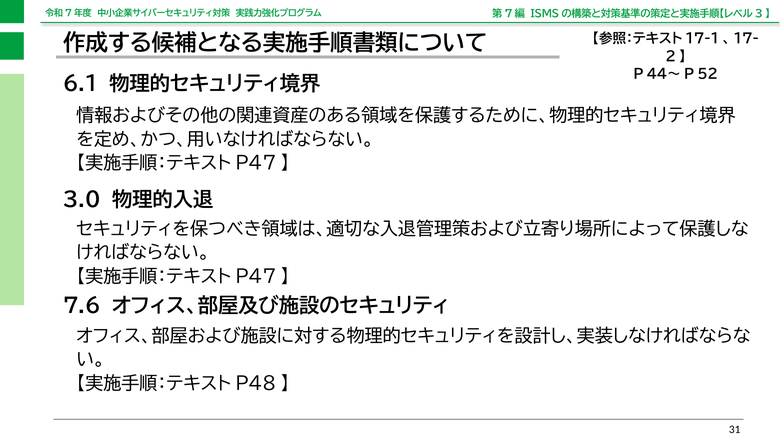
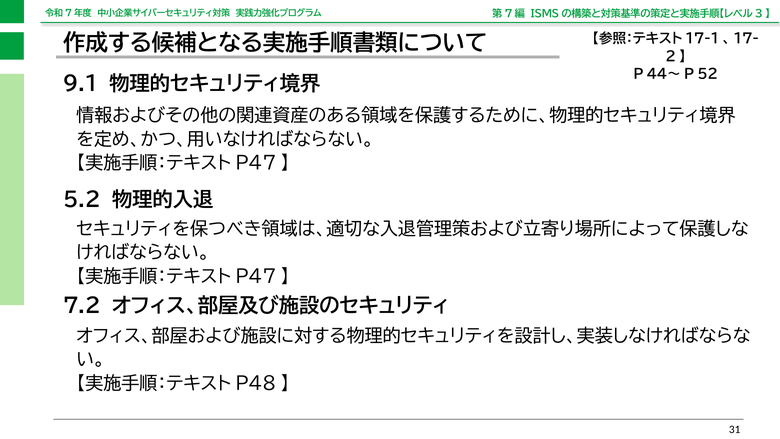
6.1: 6.1 -> 9.1
3.0: 3.0 -> 5.2
7.6: 7.6 -> 7.2
